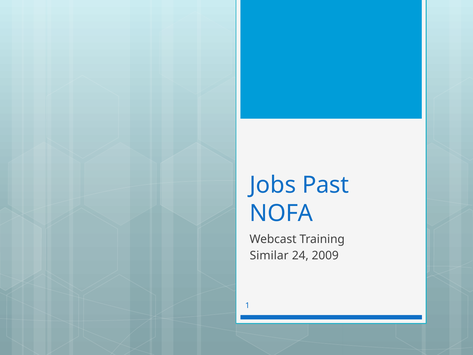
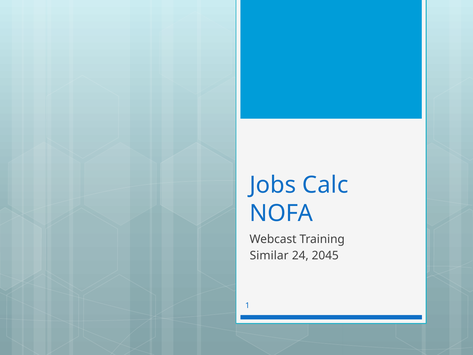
Past: Past -> Calc
2009: 2009 -> 2045
